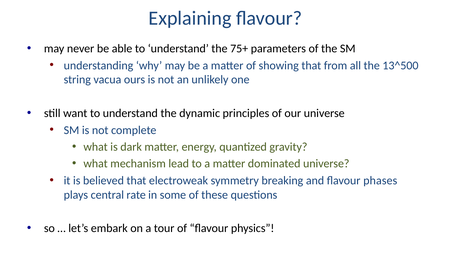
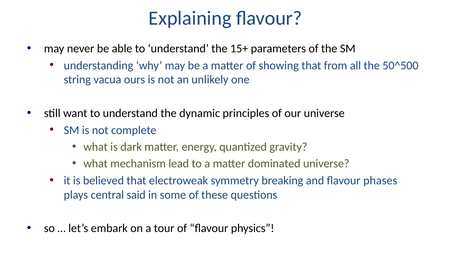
75+: 75+ -> 15+
13^500: 13^500 -> 50^500
rate: rate -> said
